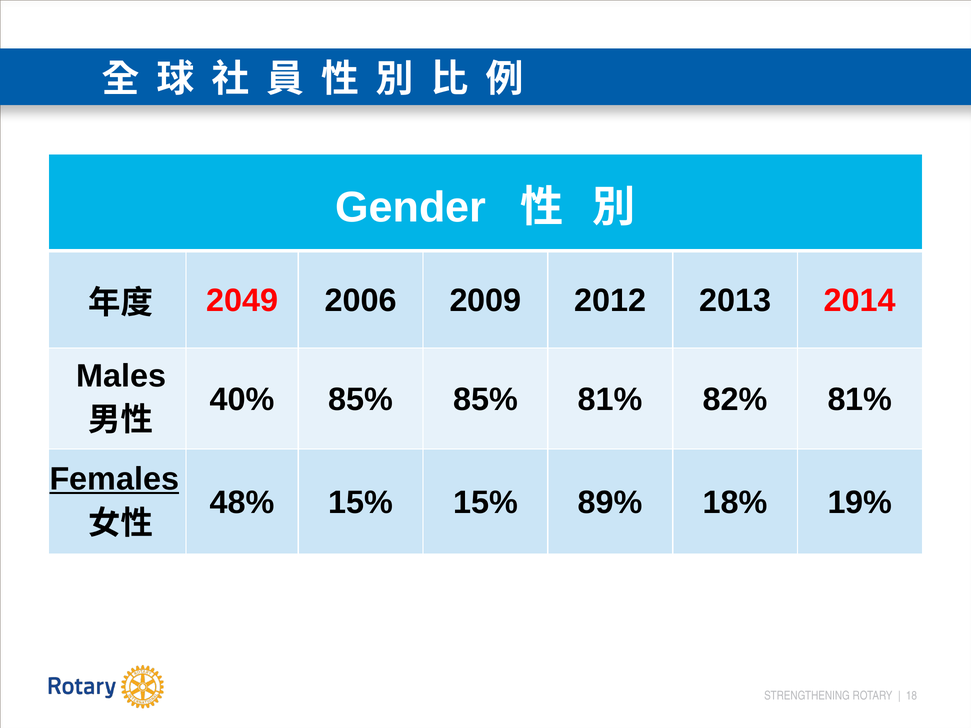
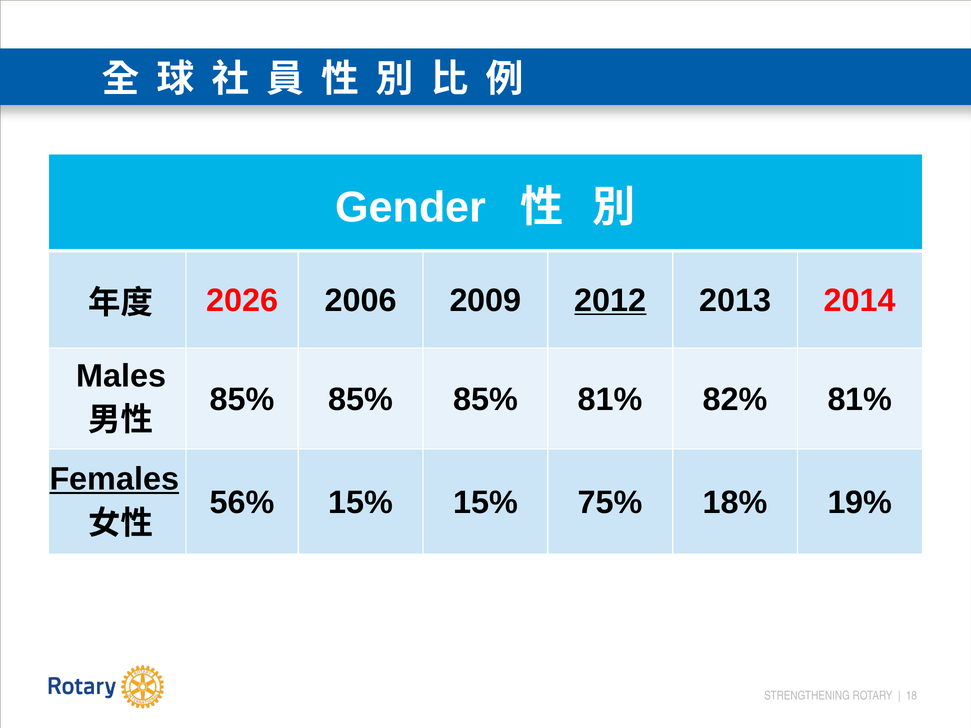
2049: 2049 -> 2026
2012 underline: none -> present
40% at (242, 400): 40% -> 85%
48%: 48% -> 56%
89%: 89% -> 75%
